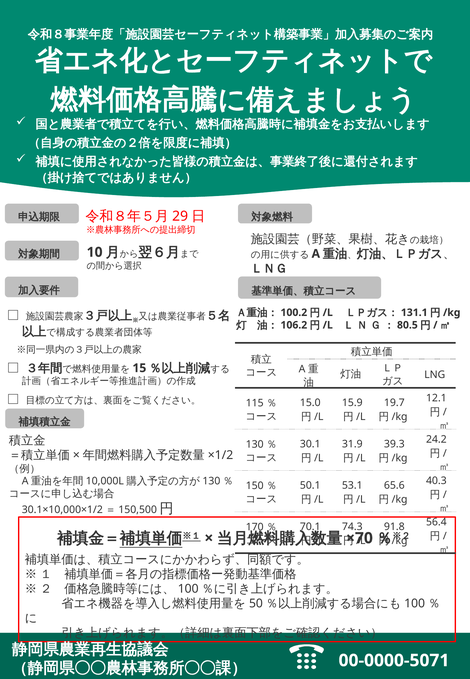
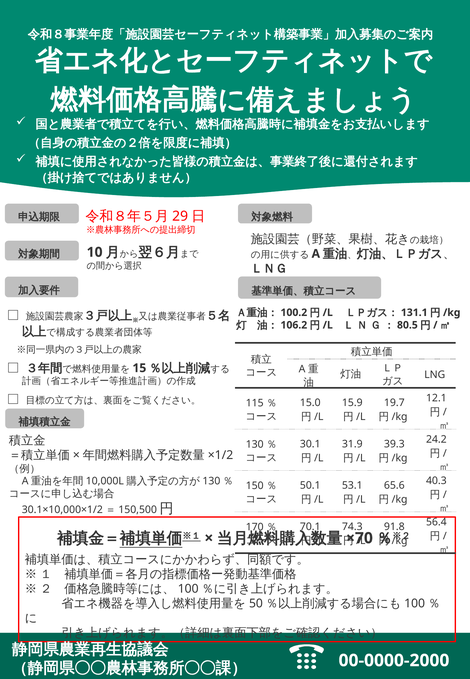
00-0000-5071: 00-0000-5071 -> 00-0000-2000
